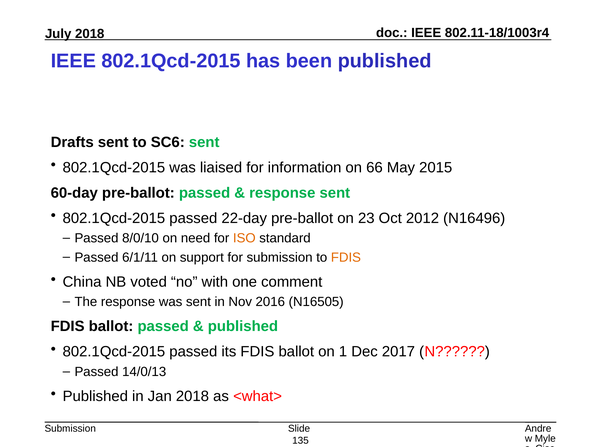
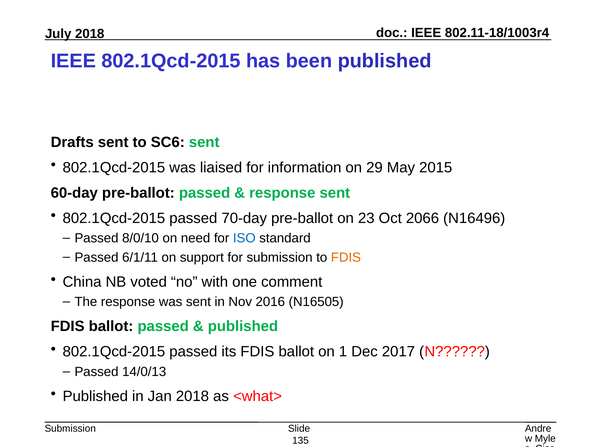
66: 66 -> 29
22-day: 22-day -> 70-day
2012: 2012 -> 2066
ISO colour: orange -> blue
